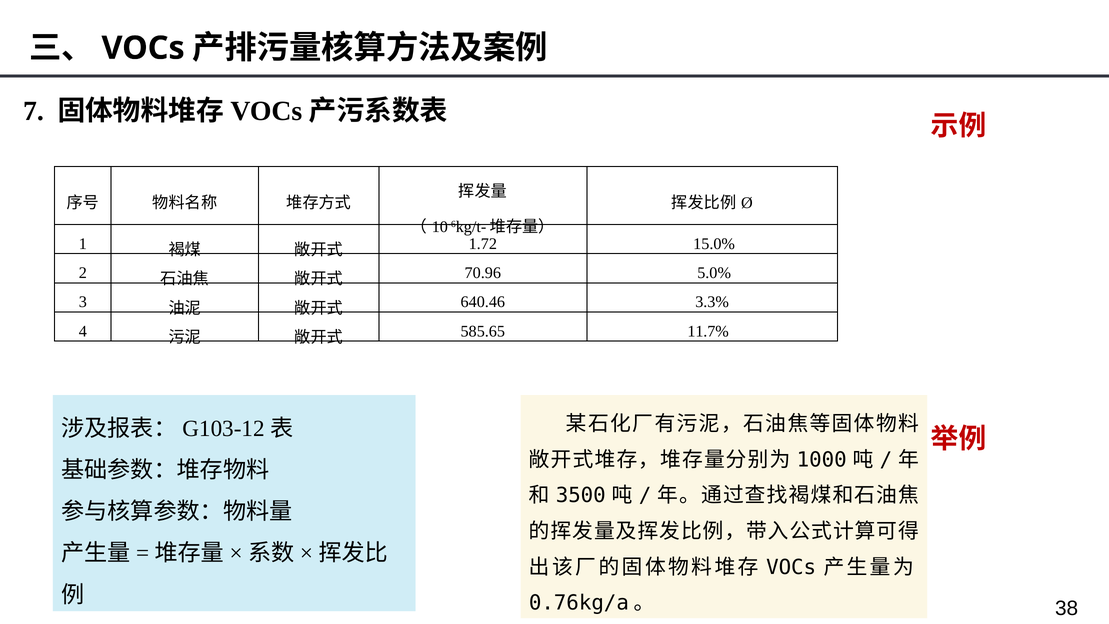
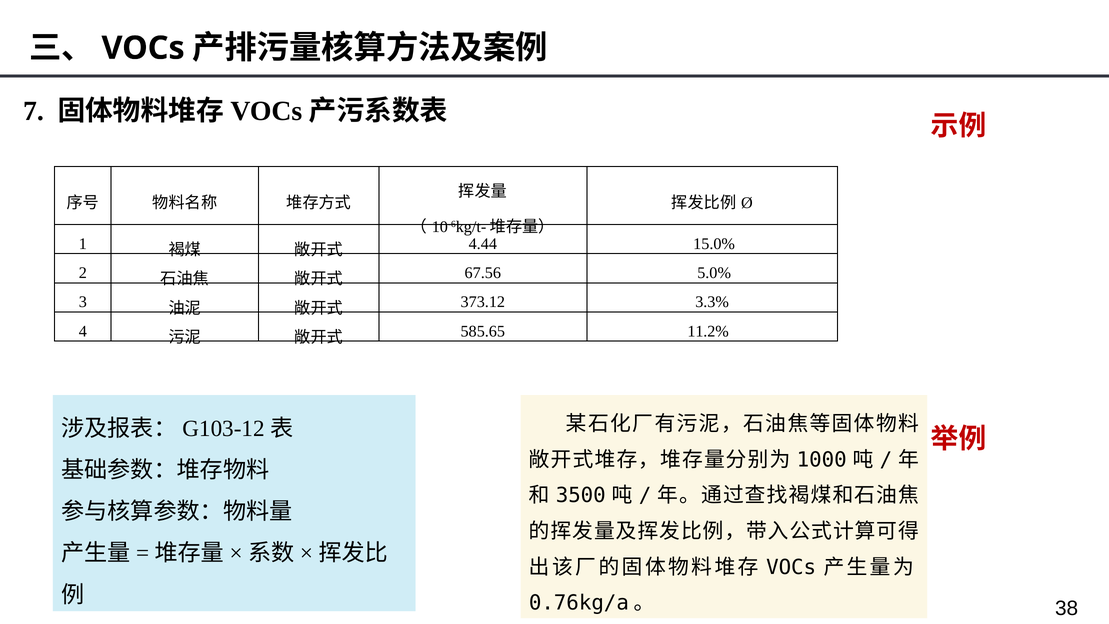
1.72: 1.72 -> 4.44
70.96: 70.96 -> 67.56
640.46: 640.46 -> 373.12
11.7%: 11.7% -> 11.2%
